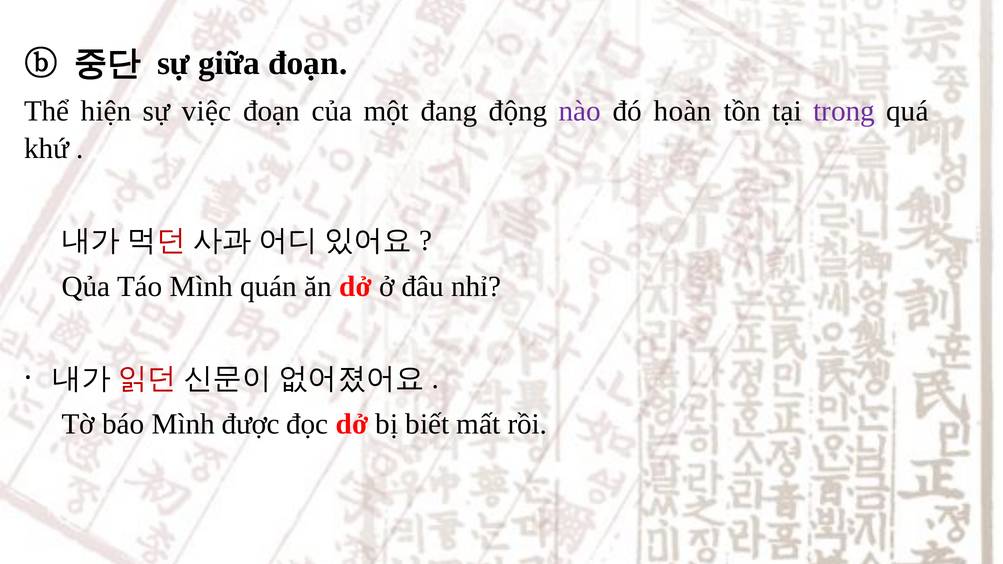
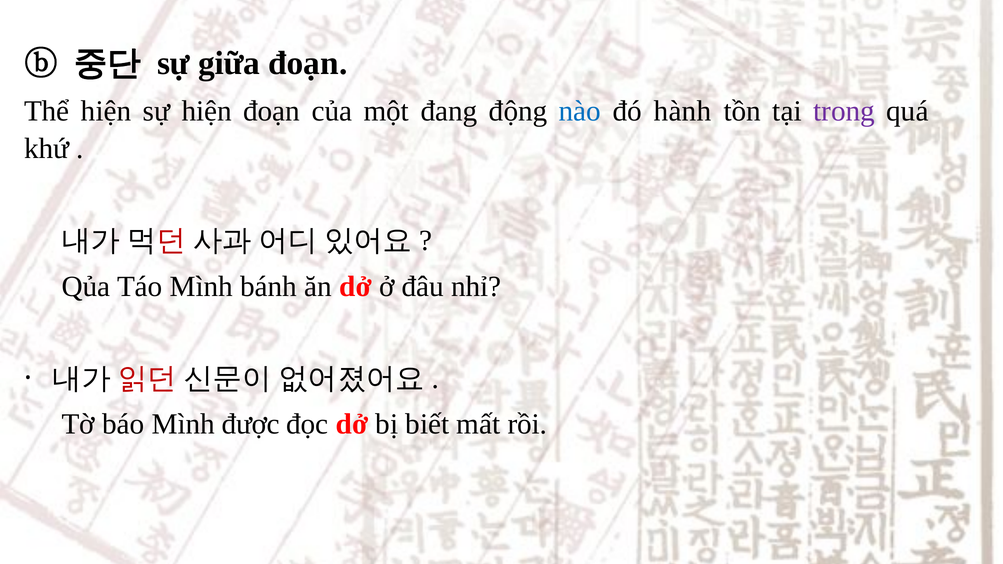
sự việc: việc -> hiện
nào colour: purple -> blue
hoàn: hoàn -> hành
quán: quán -> bánh
